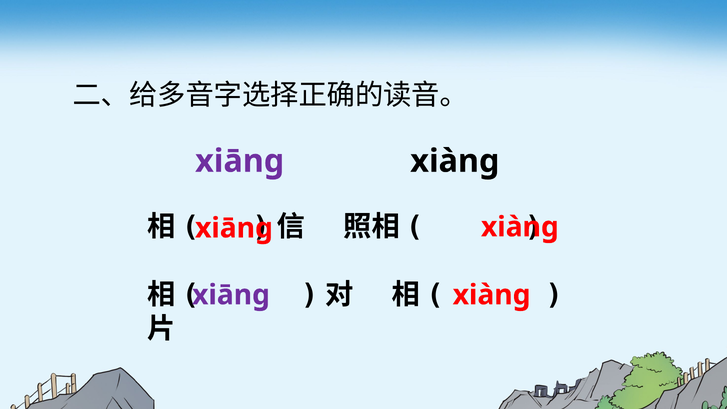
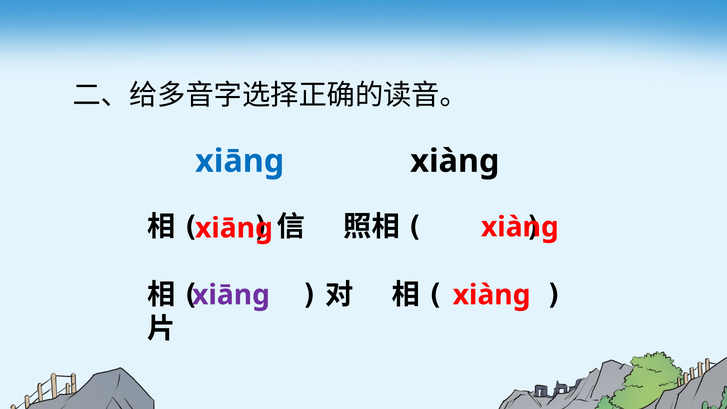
xiāng at (240, 161) colour: purple -> blue
